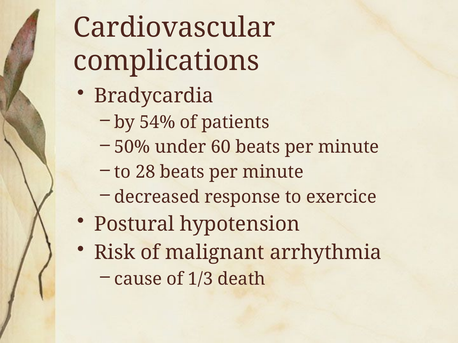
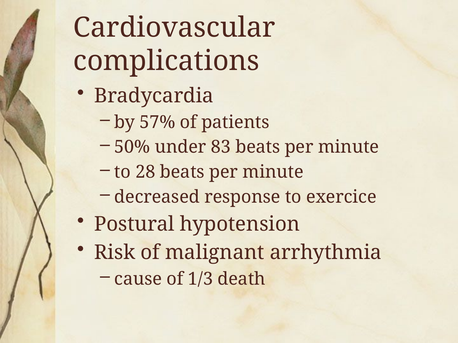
54%: 54% -> 57%
60: 60 -> 83
